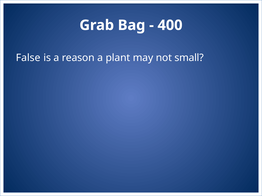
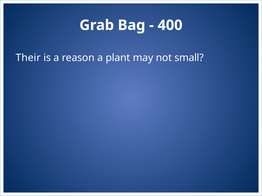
False: False -> Their
